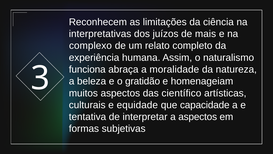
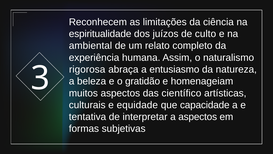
interpretativas: interpretativas -> espiritualidade
mais: mais -> culto
complexo: complexo -> ambiental
funciona: funciona -> rigorosa
moralidade: moralidade -> entusiasmo
